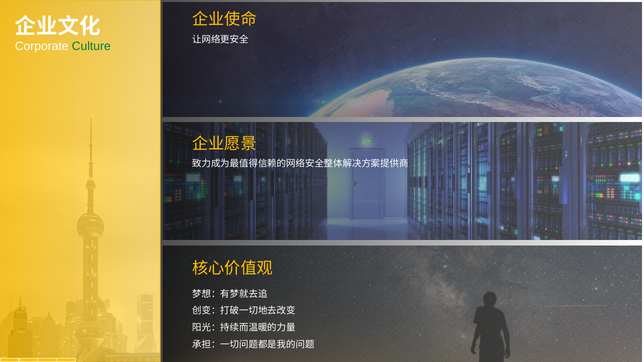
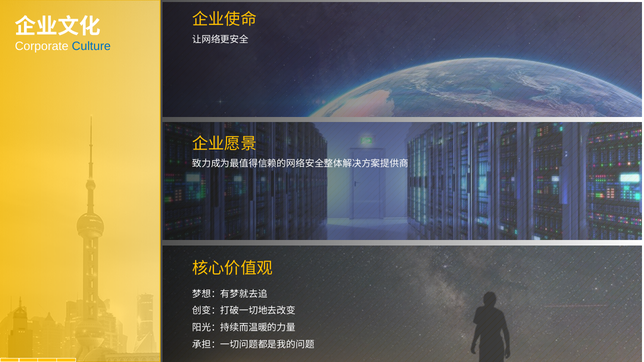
Culture colour: green -> blue
